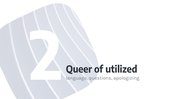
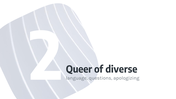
utilized: utilized -> diverse
